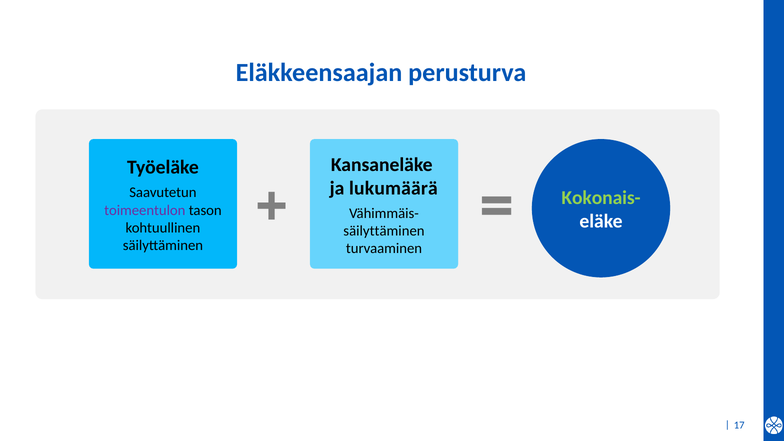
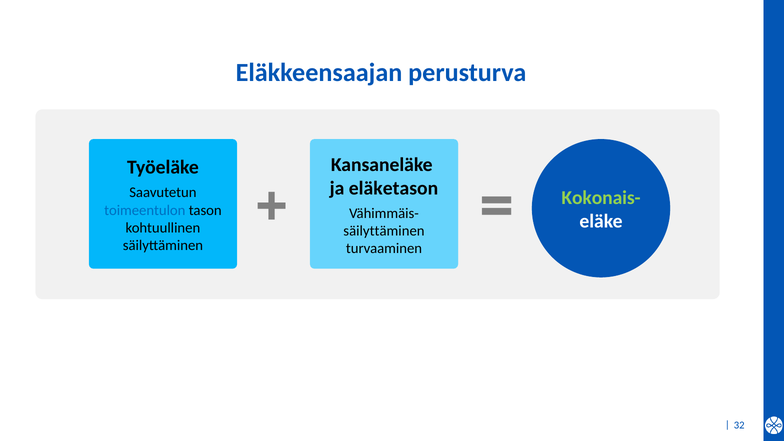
lukumäärä: lukumäärä -> eläketason
toimeentulon colour: purple -> blue
17: 17 -> 32
